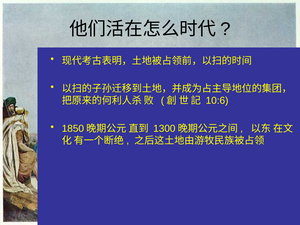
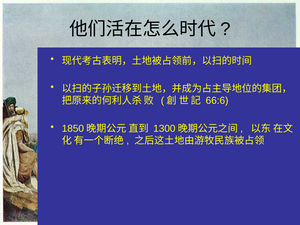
10:6: 10:6 -> 66:6
